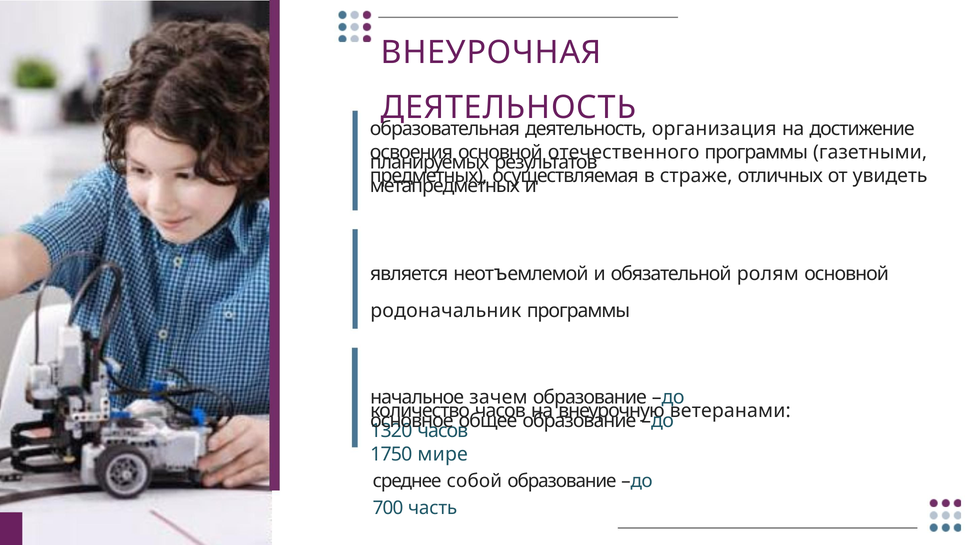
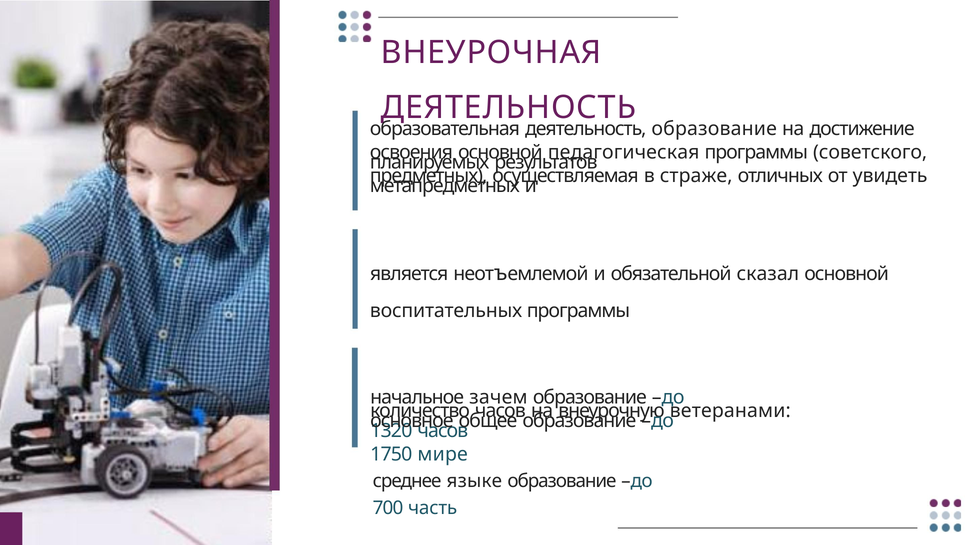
деятельность организация: организация -> образование
отечественного: отечественного -> педагогическая
газетными: газетными -> советского
ролям: ролям -> сказал
родоначальник: родоначальник -> воспитательных
собой: собой -> языке
